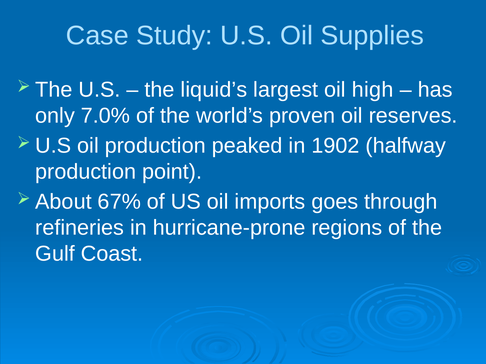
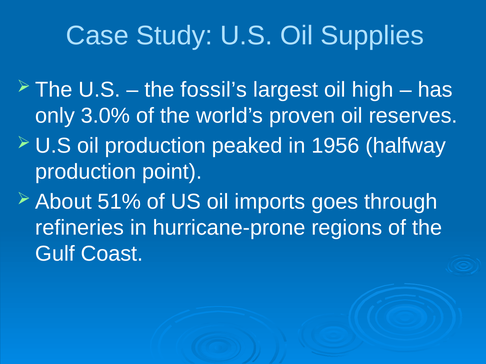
liquid’s: liquid’s -> fossil’s
7.0%: 7.0% -> 3.0%
1902: 1902 -> 1956
67%: 67% -> 51%
